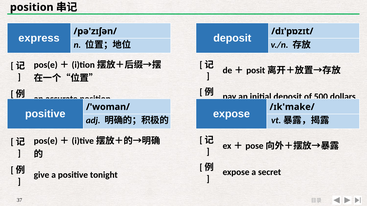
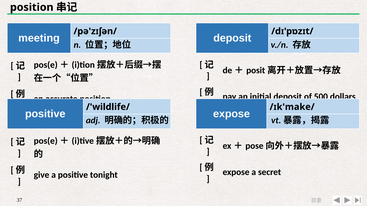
express: express -> meeting
/'woman/: /'woman/ -> /'wildlife/
